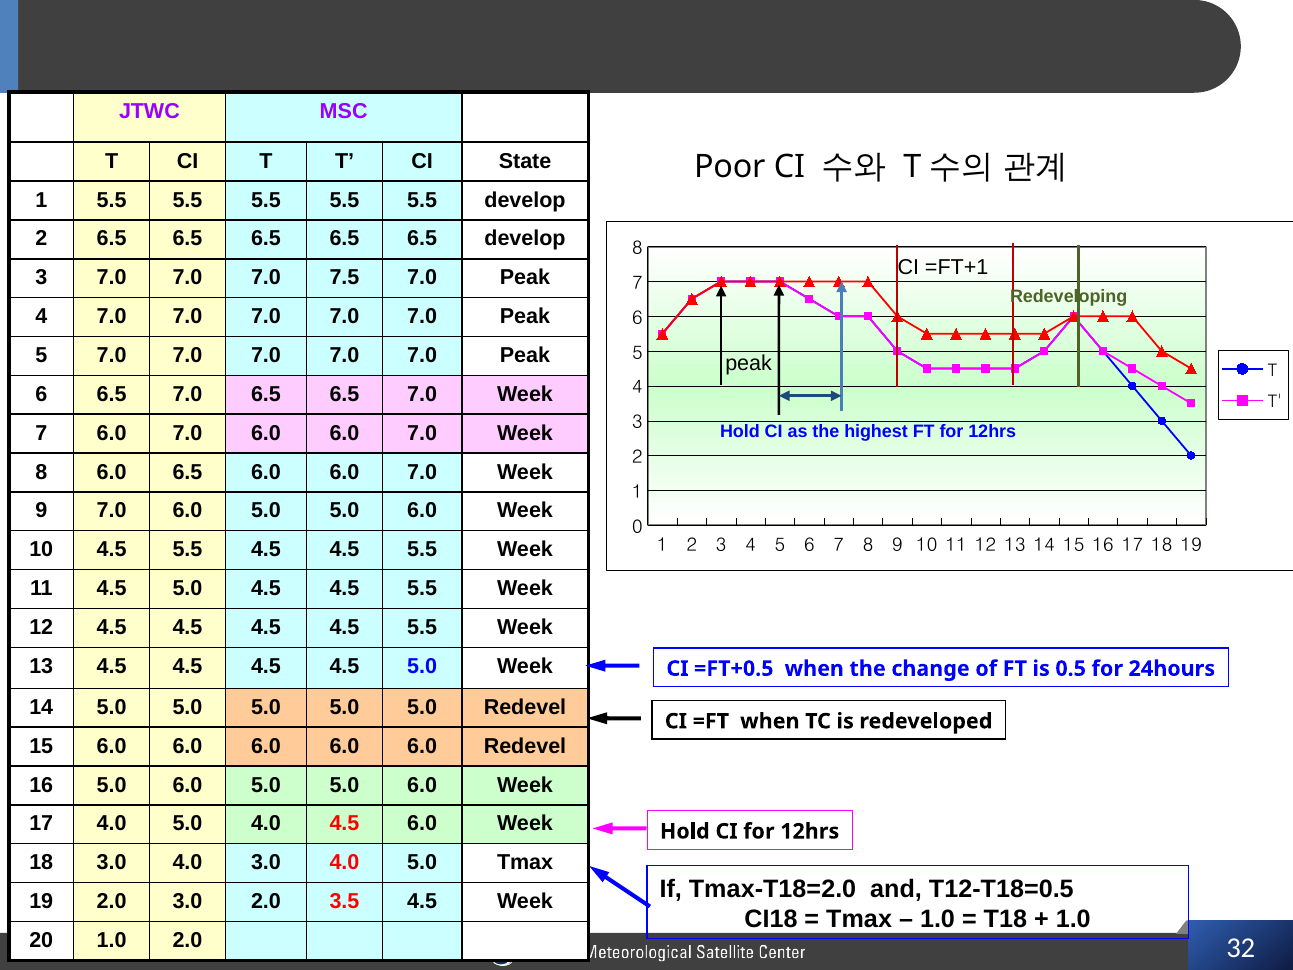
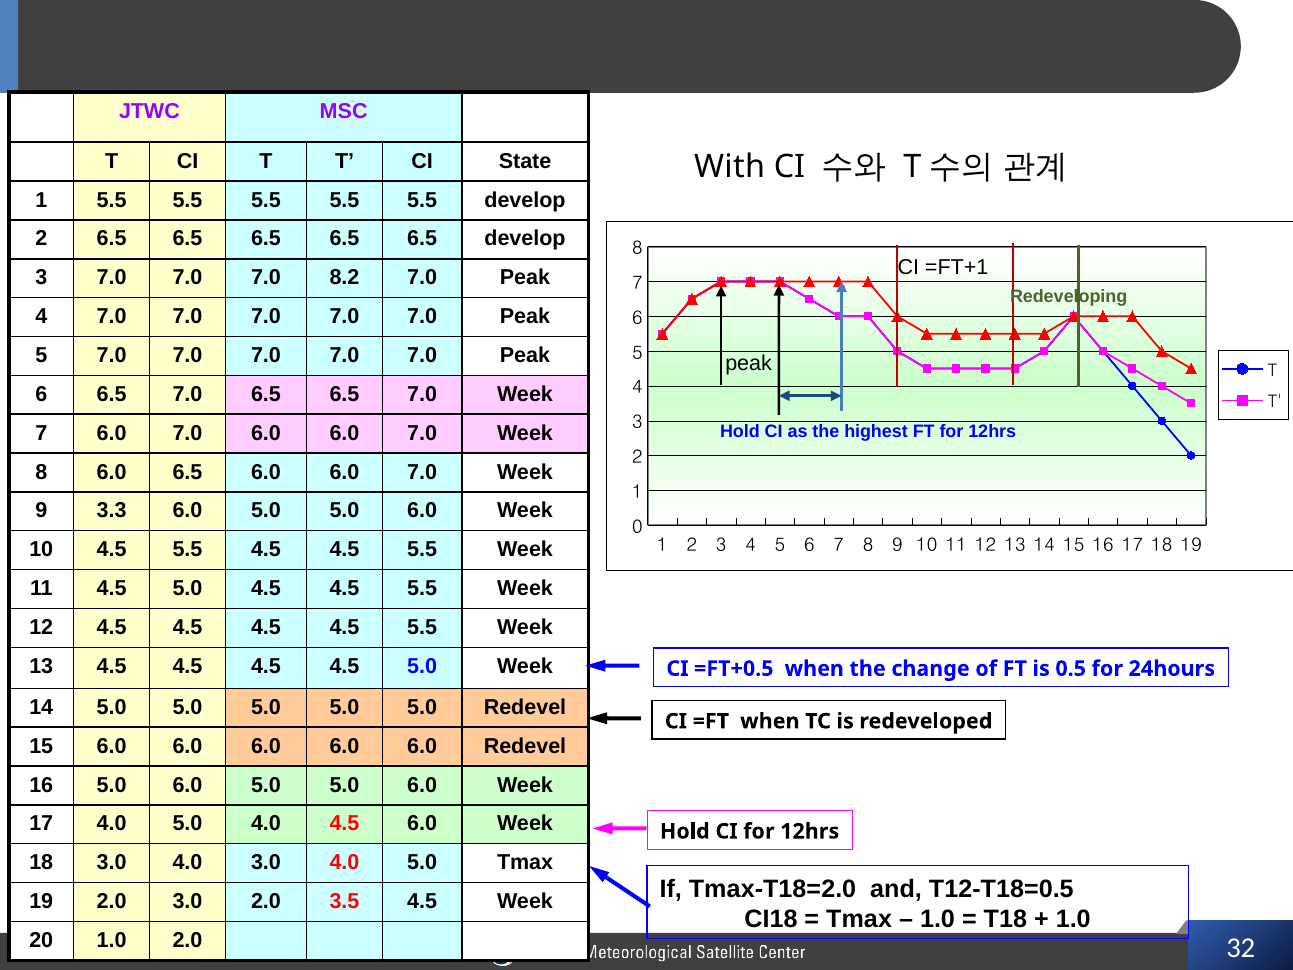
Poor: Poor -> With
7.5: 7.5 -> 8.2
9 7.0: 7.0 -> 3.3
